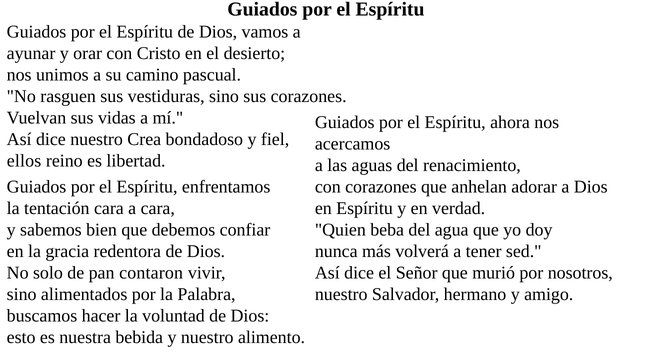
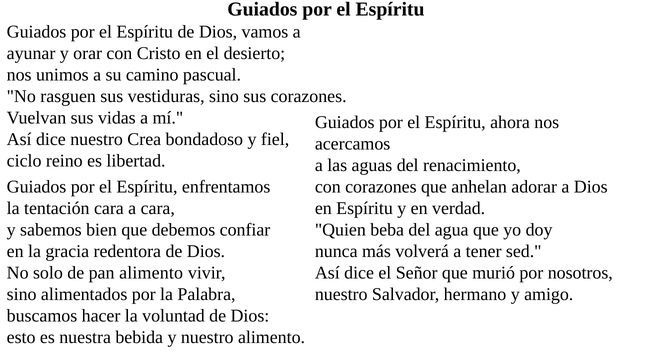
ellos: ellos -> ciclo
pan contaron: contaron -> alimento
